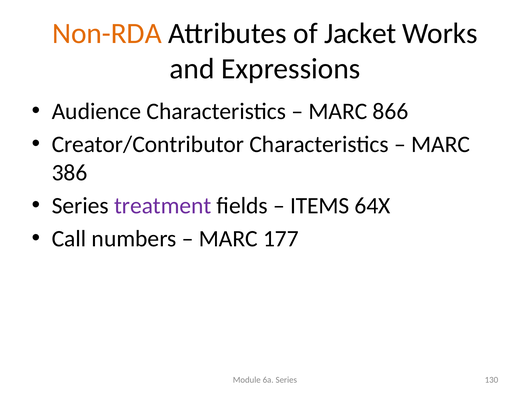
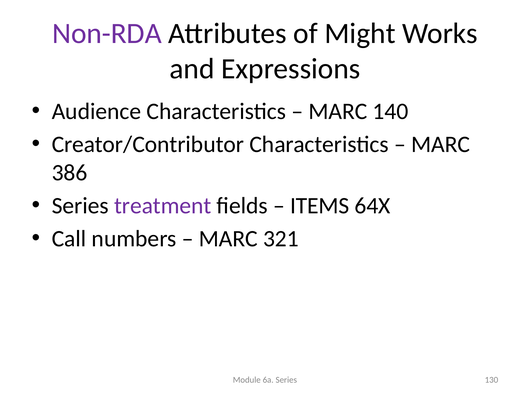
Non-RDA colour: orange -> purple
Jacket: Jacket -> Might
866: 866 -> 140
177: 177 -> 321
